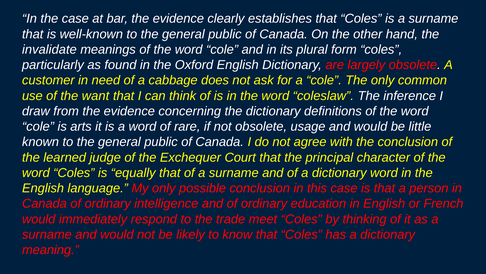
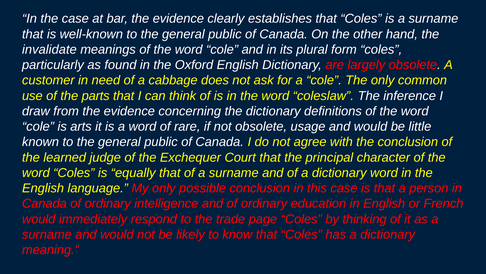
want: want -> parts
meet: meet -> page
